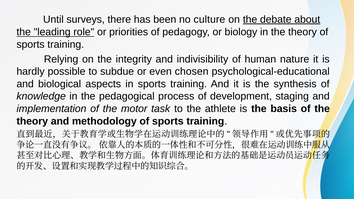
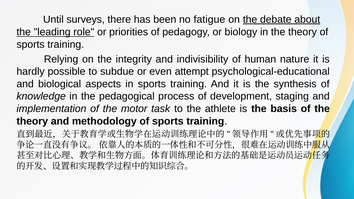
culture: culture -> fatigue
chosen: chosen -> attempt
